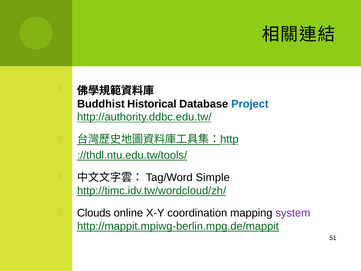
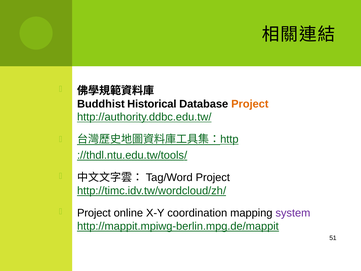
Project at (250, 104) colour: blue -> orange
Simple at (213, 177): Simple -> Project
Clouds at (94, 213): Clouds -> Project
